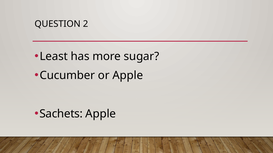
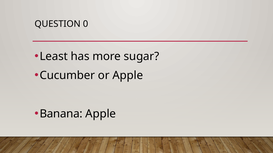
2: 2 -> 0
Sachets: Sachets -> Banana
